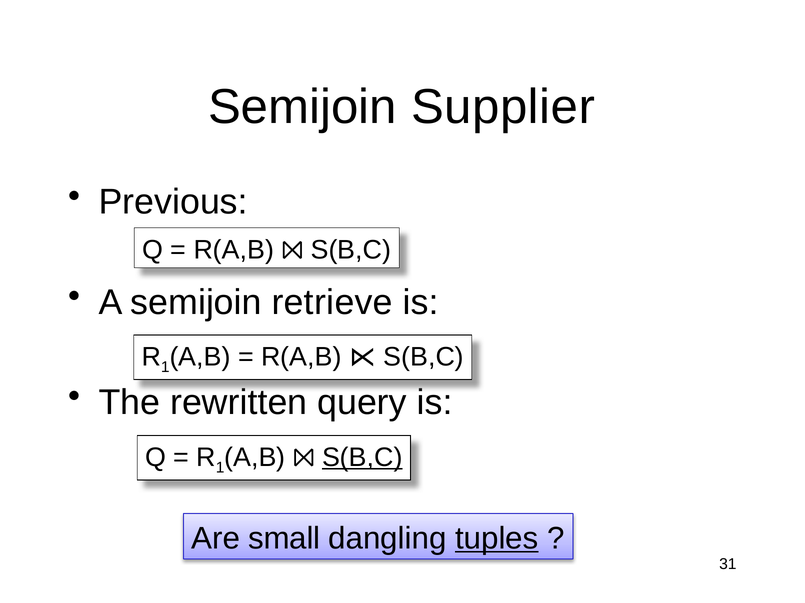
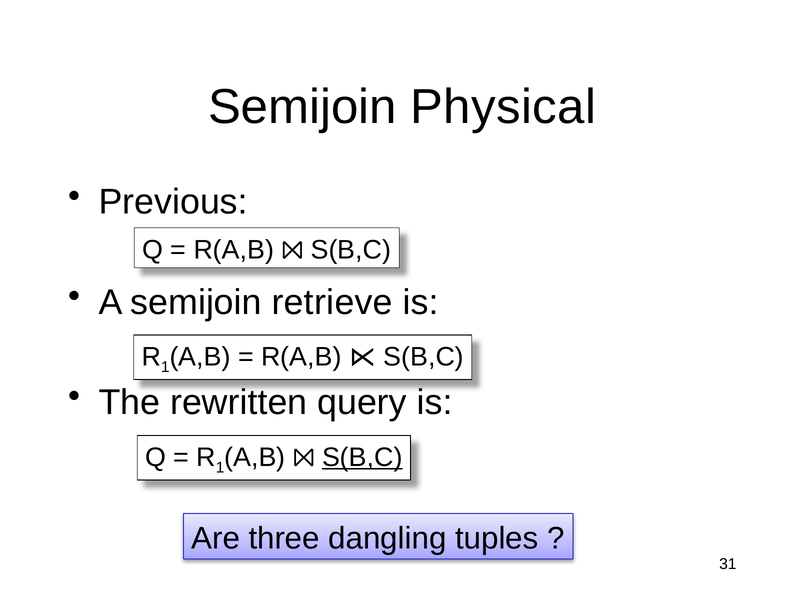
Supplier: Supplier -> Physical
small: small -> three
tuples underline: present -> none
